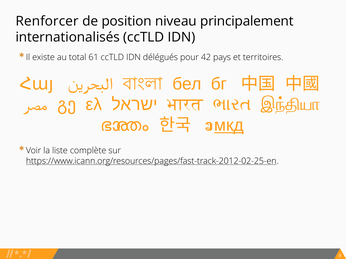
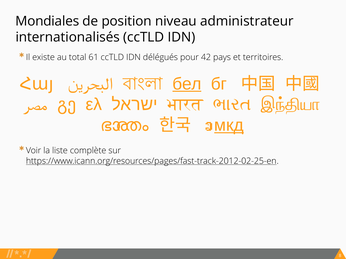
Renforcer: Renforcer -> Mondiales
principalement: principalement -> administrateur
бел underline: none -> present
